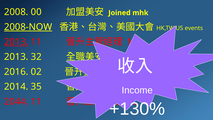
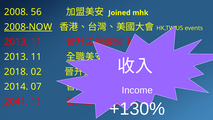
00: 00 -> 56
2013 at (16, 42) underline: present -> none
32 at (36, 57): 32 -> 11
2016: 2016 -> 2018
35: 35 -> 07
2044: 2044 -> 2041
